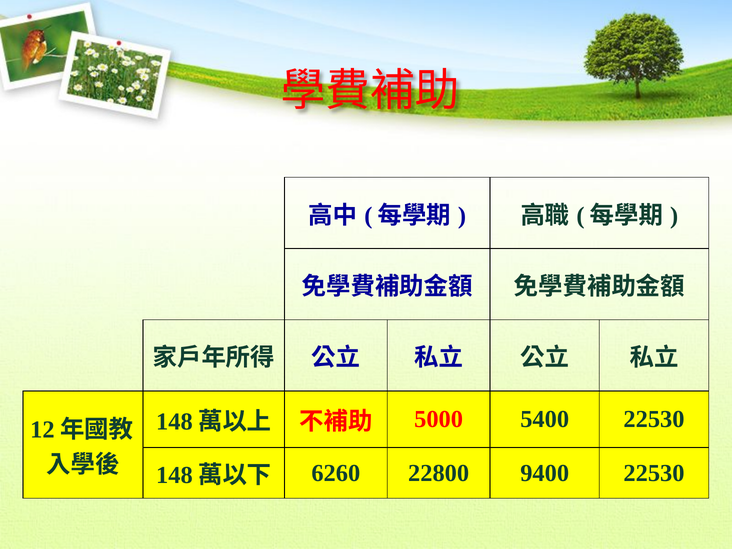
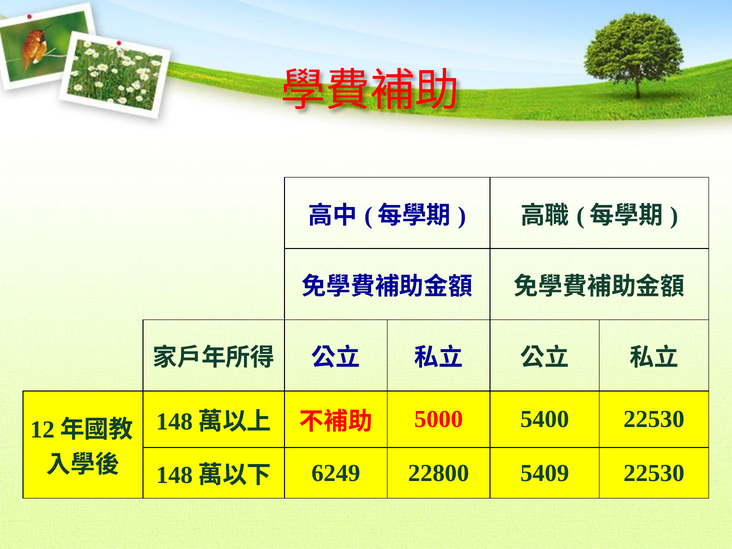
6260: 6260 -> 6249
9400: 9400 -> 5409
